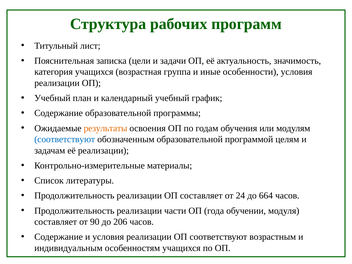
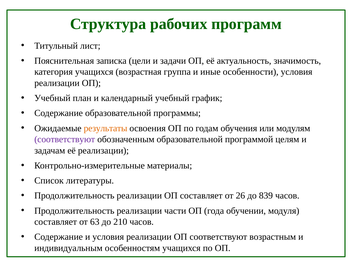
соответствуют at (65, 139) colour: blue -> purple
24: 24 -> 26
664: 664 -> 839
90: 90 -> 63
206: 206 -> 210
